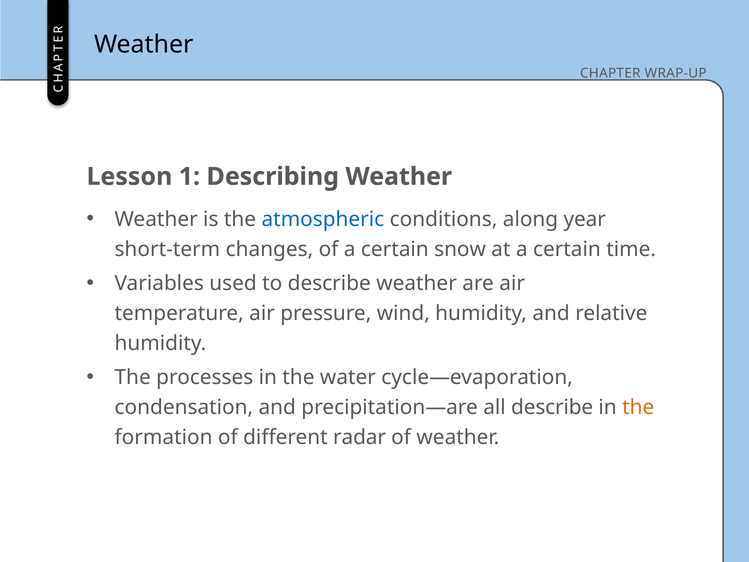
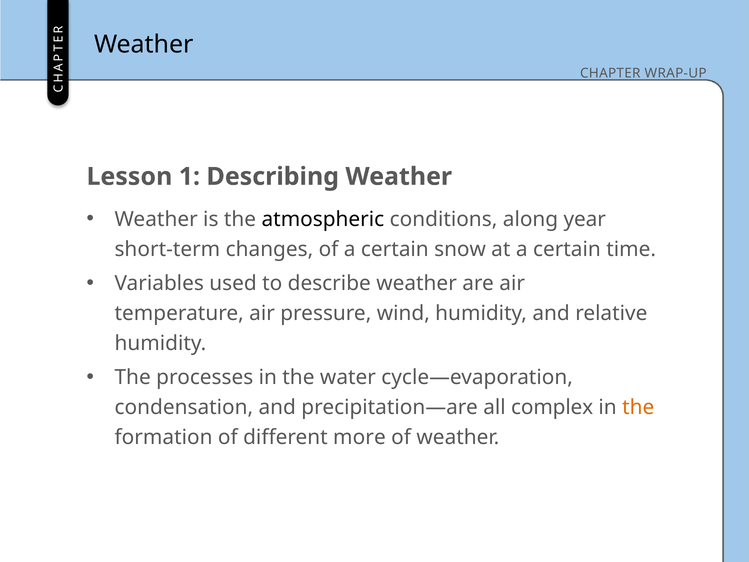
atmospheric colour: blue -> black
all describe: describe -> complex
radar: radar -> more
